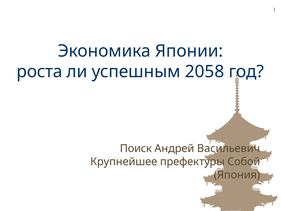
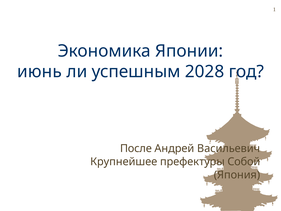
роста: роста -> июнь
2058: 2058 -> 2028
Поиск: Поиск -> После
